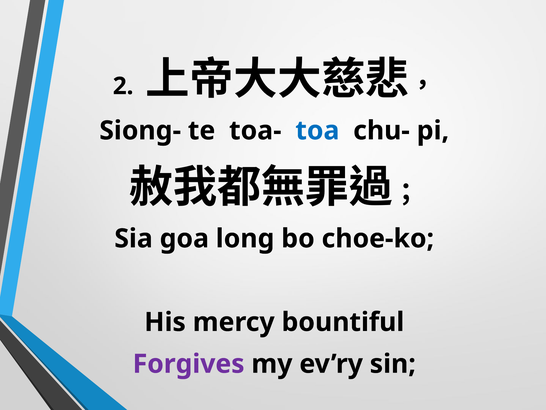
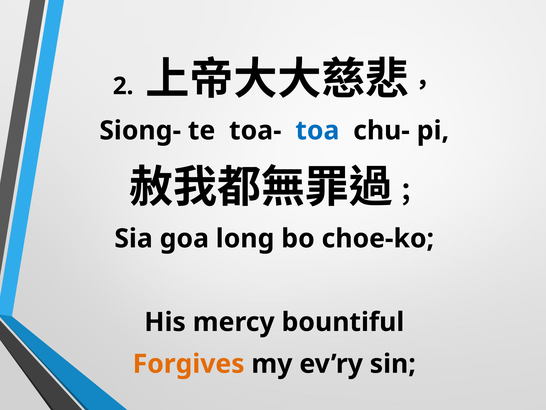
Forgives colour: purple -> orange
